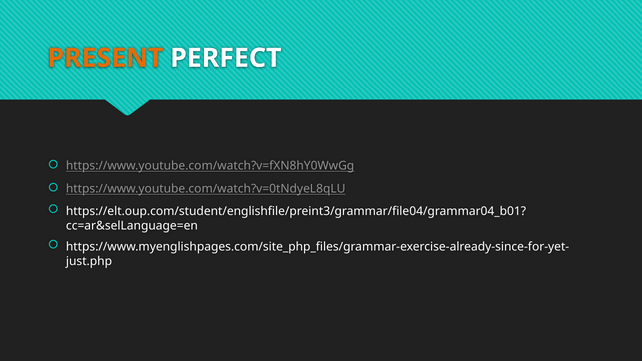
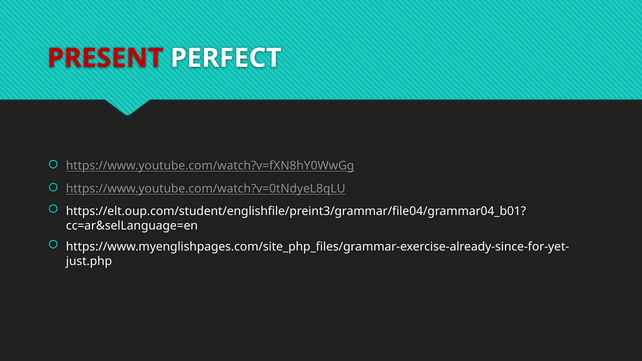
PRESENT colour: orange -> red
